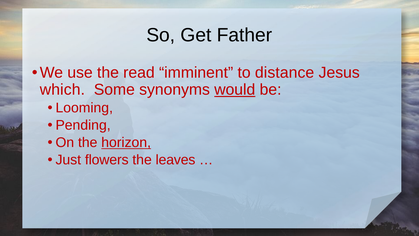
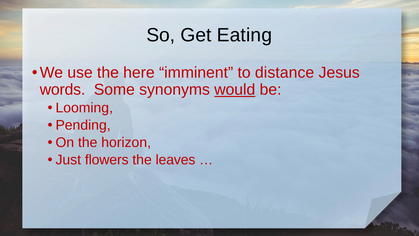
Father: Father -> Eating
read: read -> here
which: which -> words
horizon underline: present -> none
